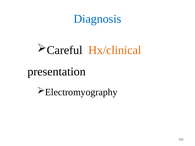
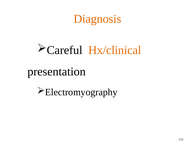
Diagnosis colour: blue -> orange
